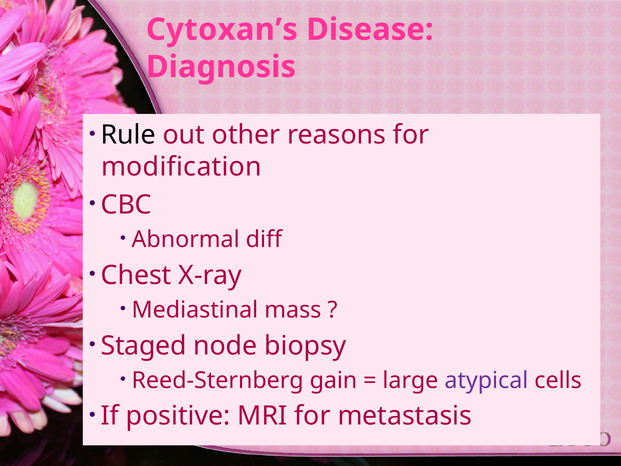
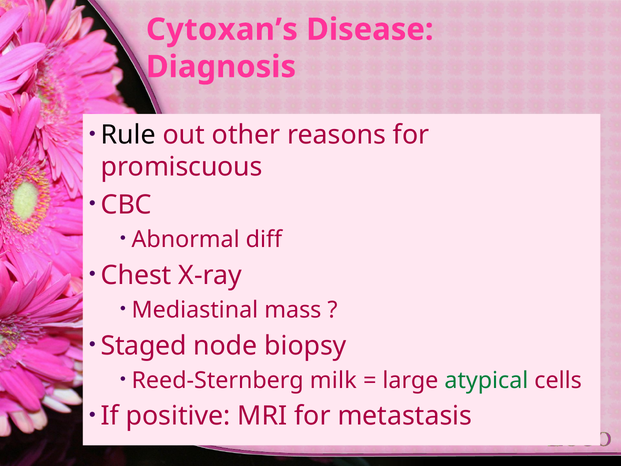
modification: modification -> promiscuous
gain: gain -> milk
atypical colour: purple -> green
